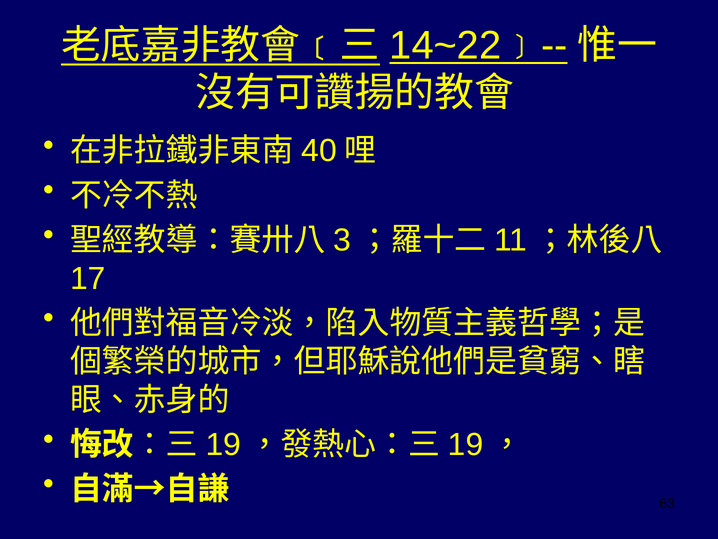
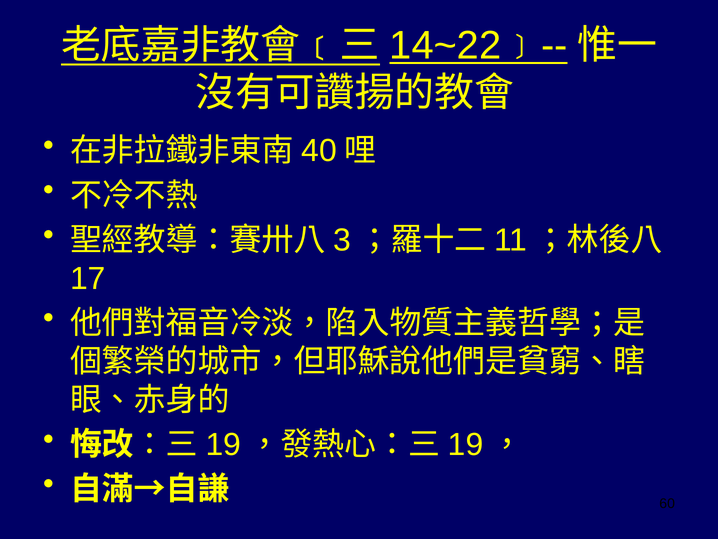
63: 63 -> 60
